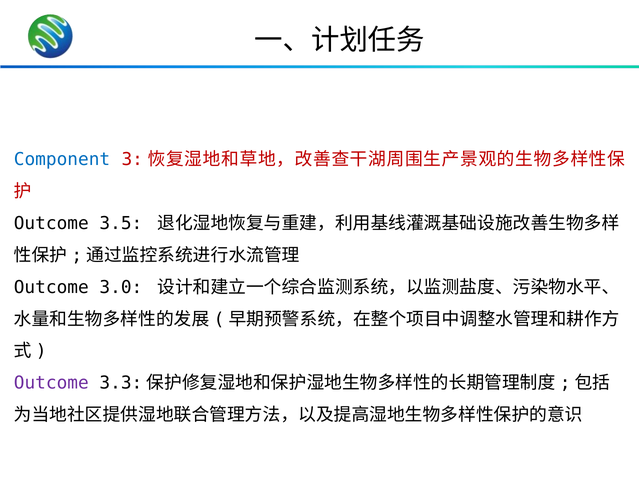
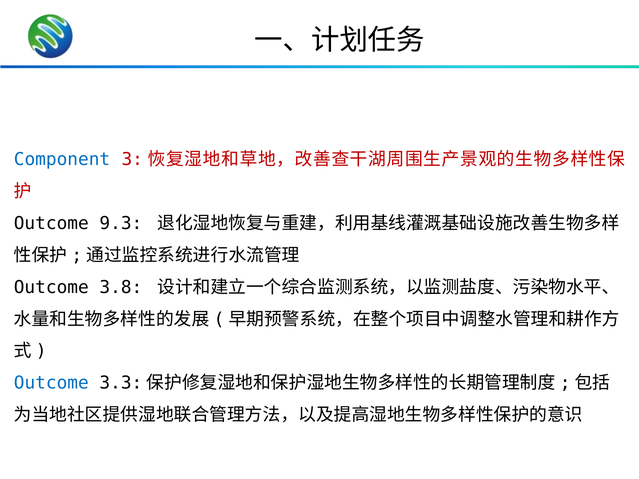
3.5: 3.5 -> 9.3
3.0: 3.0 -> 3.8
Outcome at (51, 383) colour: purple -> blue
